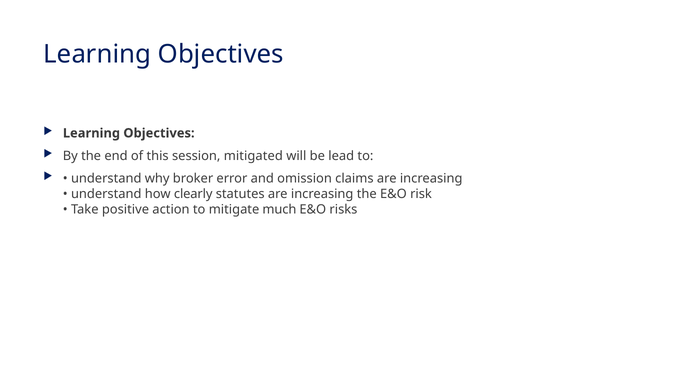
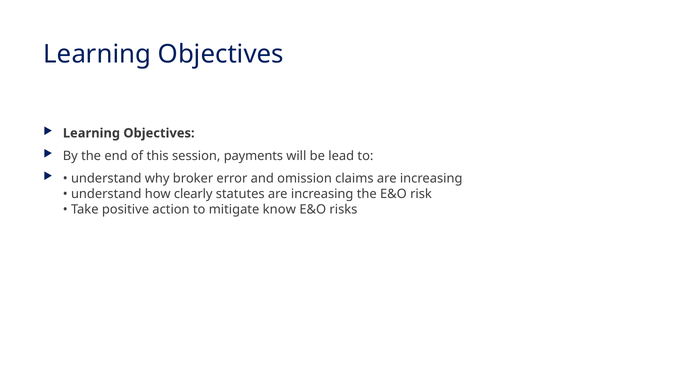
mitigated: mitigated -> payments
much: much -> know
